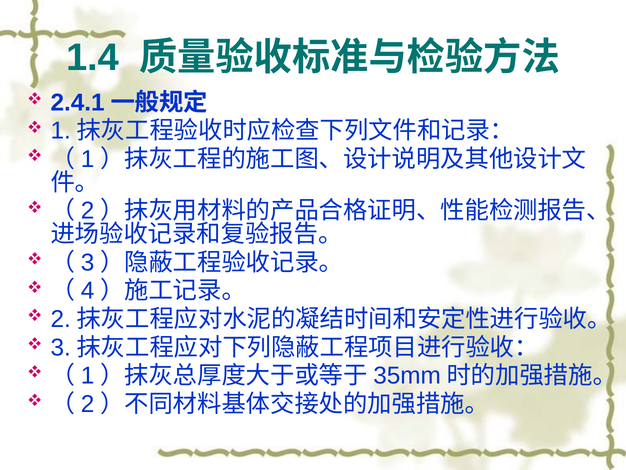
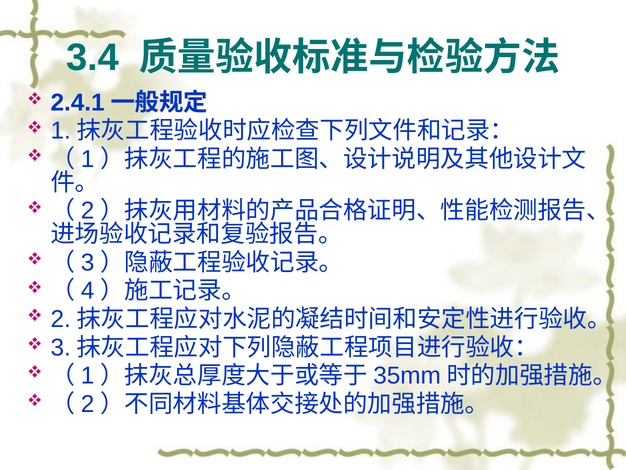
1.4: 1.4 -> 3.4
